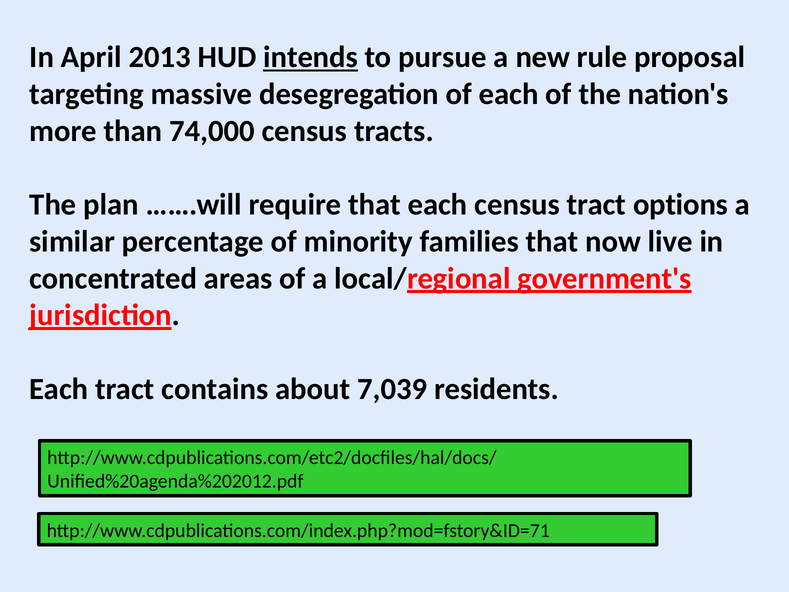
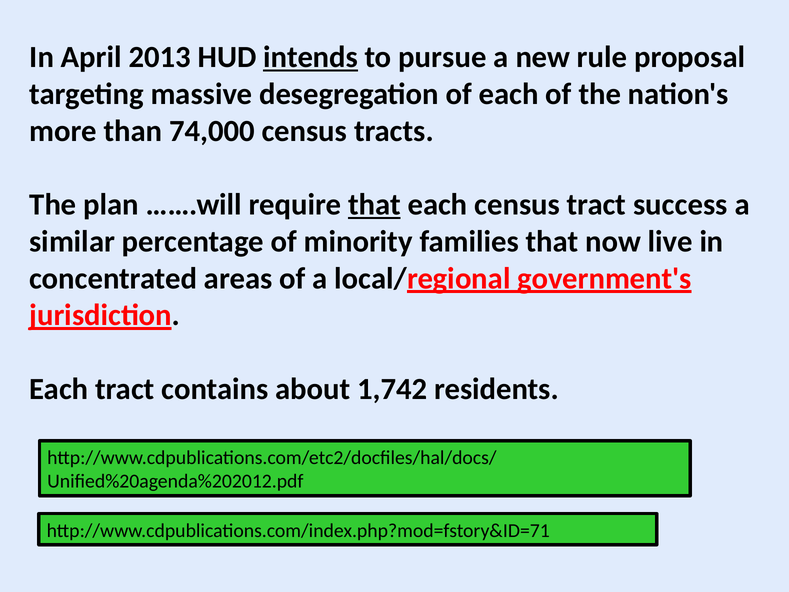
that at (374, 205) underline: none -> present
options: options -> success
7,039: 7,039 -> 1,742
